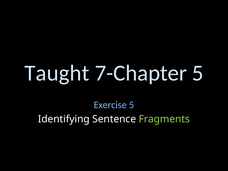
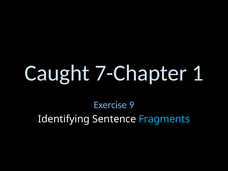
Taught: Taught -> Caught
7-Chapter 5: 5 -> 1
Exercise 5: 5 -> 9
Fragments colour: light green -> light blue
